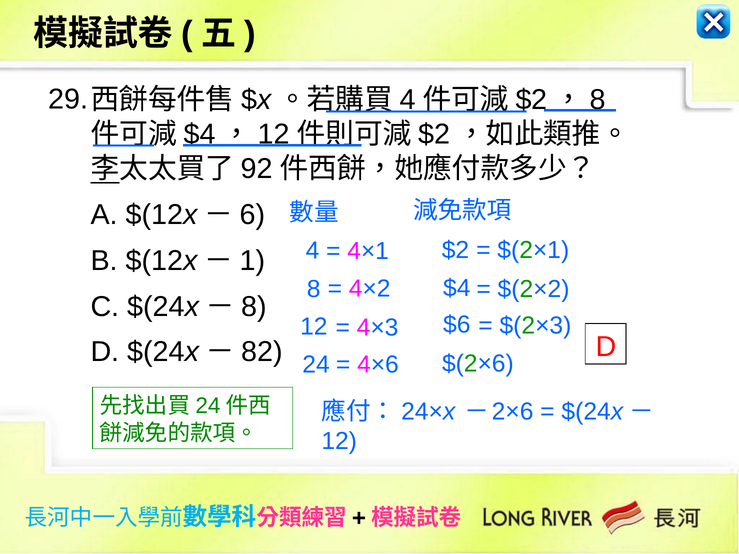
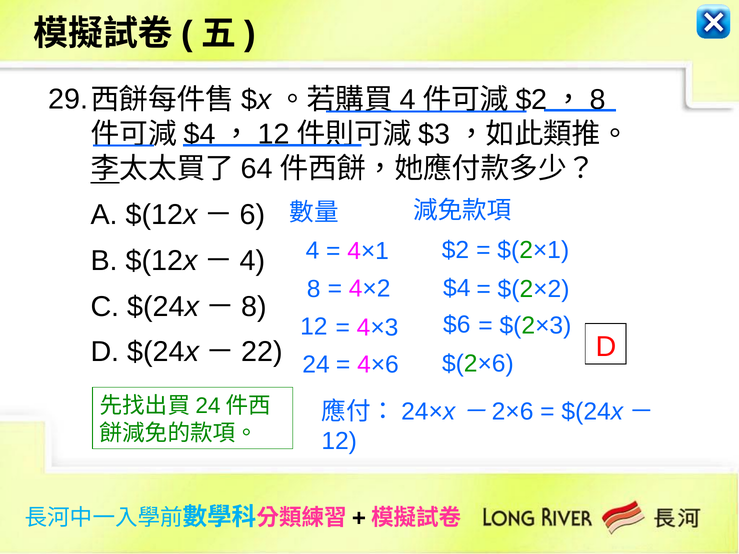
$2 at (434, 135): $2 -> $3
92: 92 -> 64
1 at (253, 261): 1 -> 4
82: 82 -> 22
